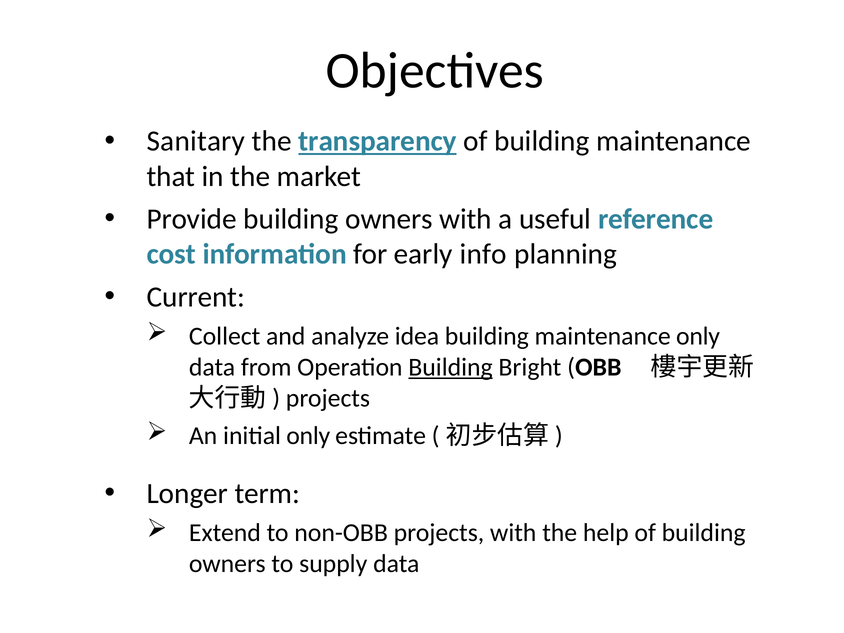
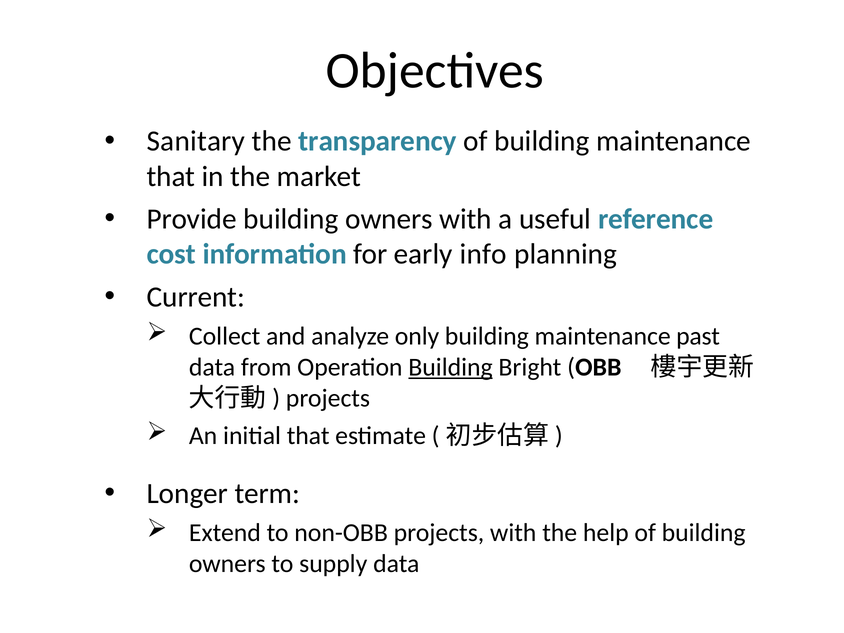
transparency underline: present -> none
idea: idea -> only
maintenance only: only -> past
initial only: only -> that
